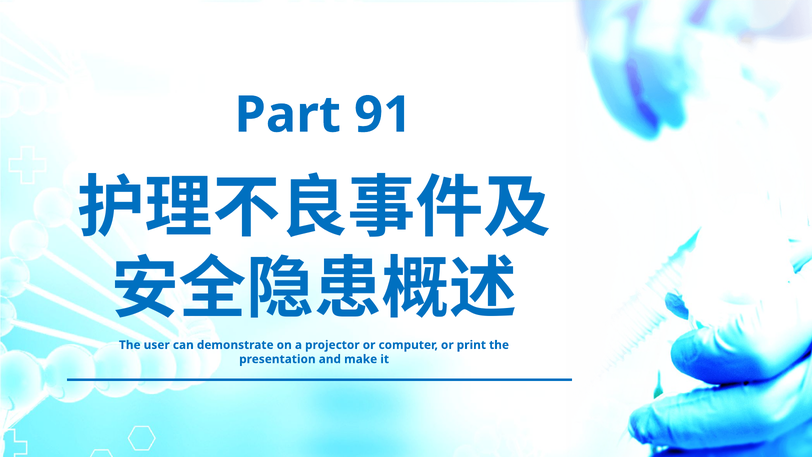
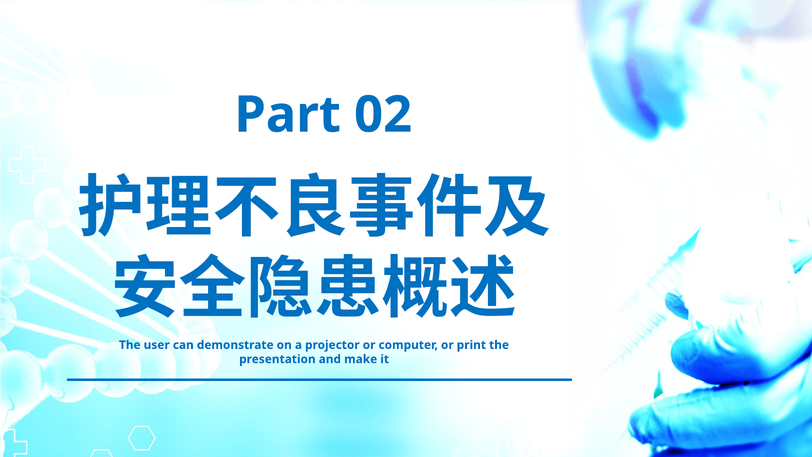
91: 91 -> 02
